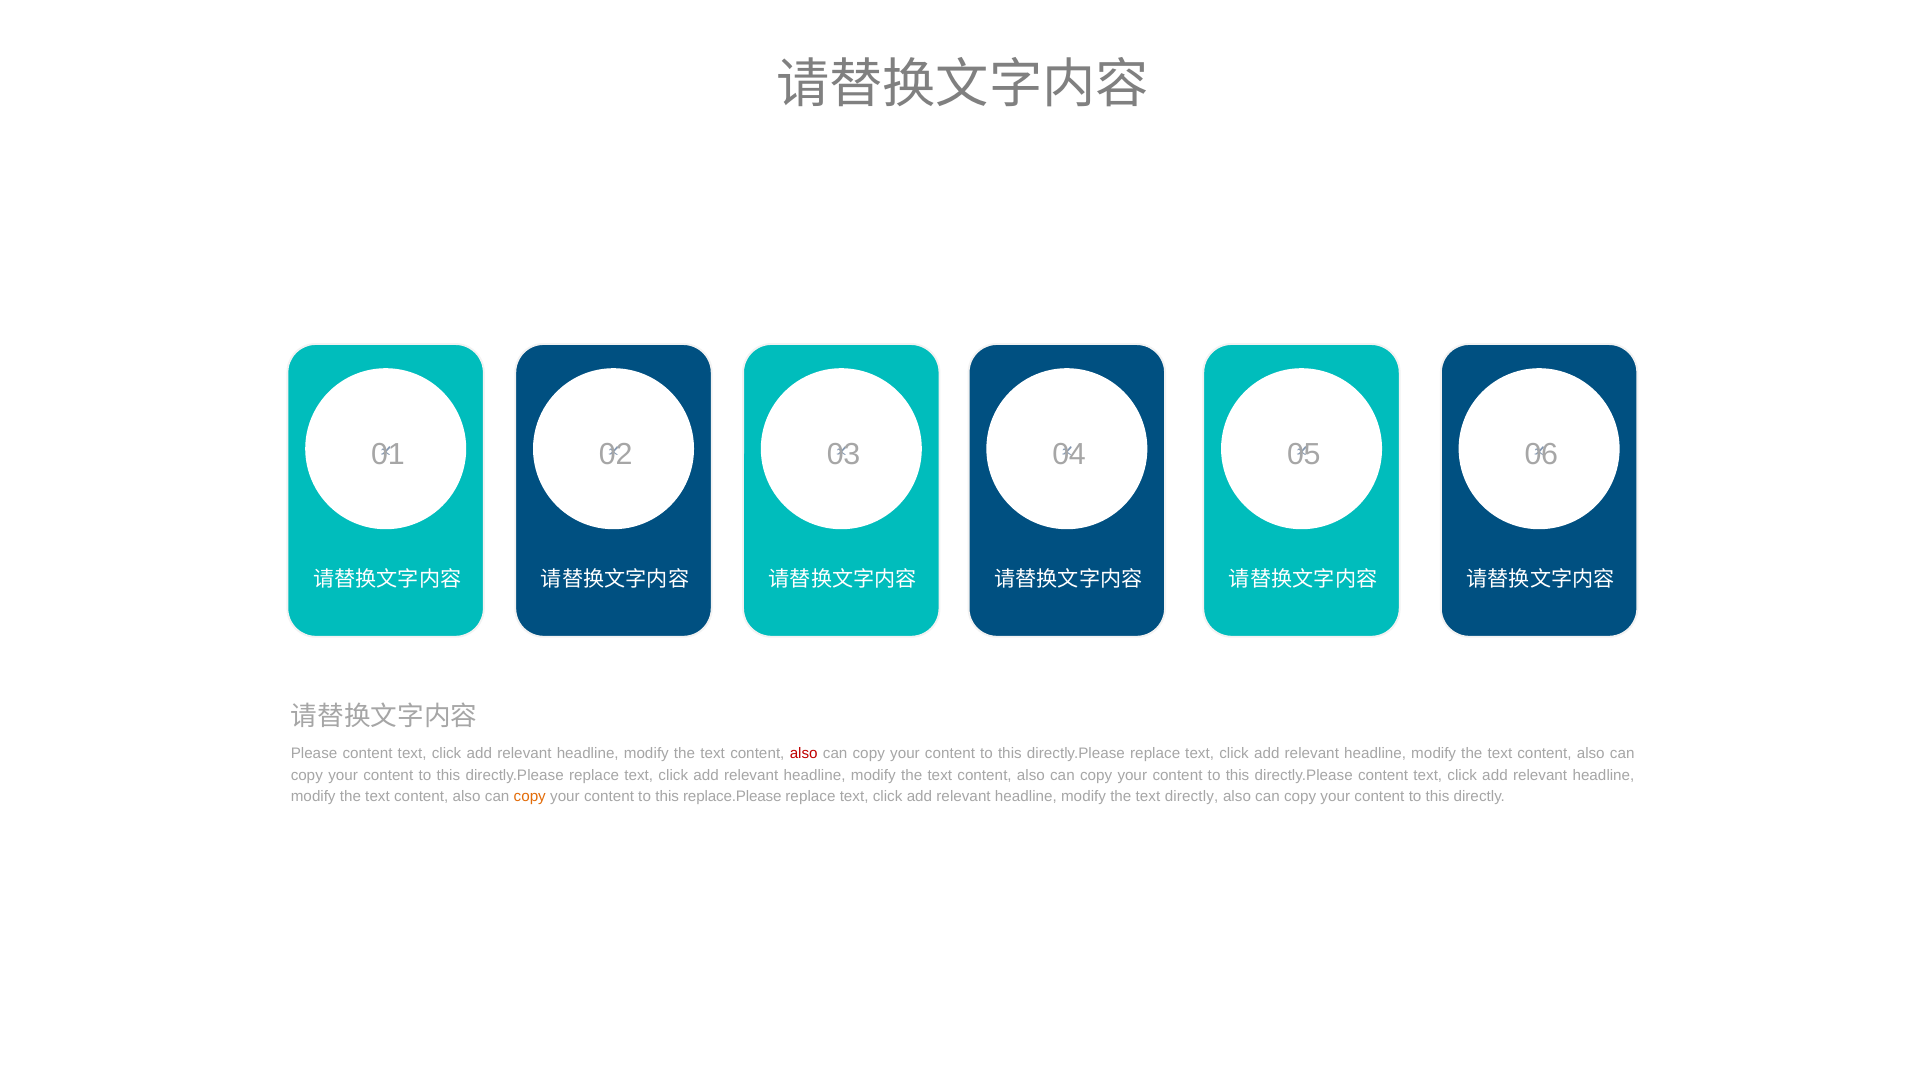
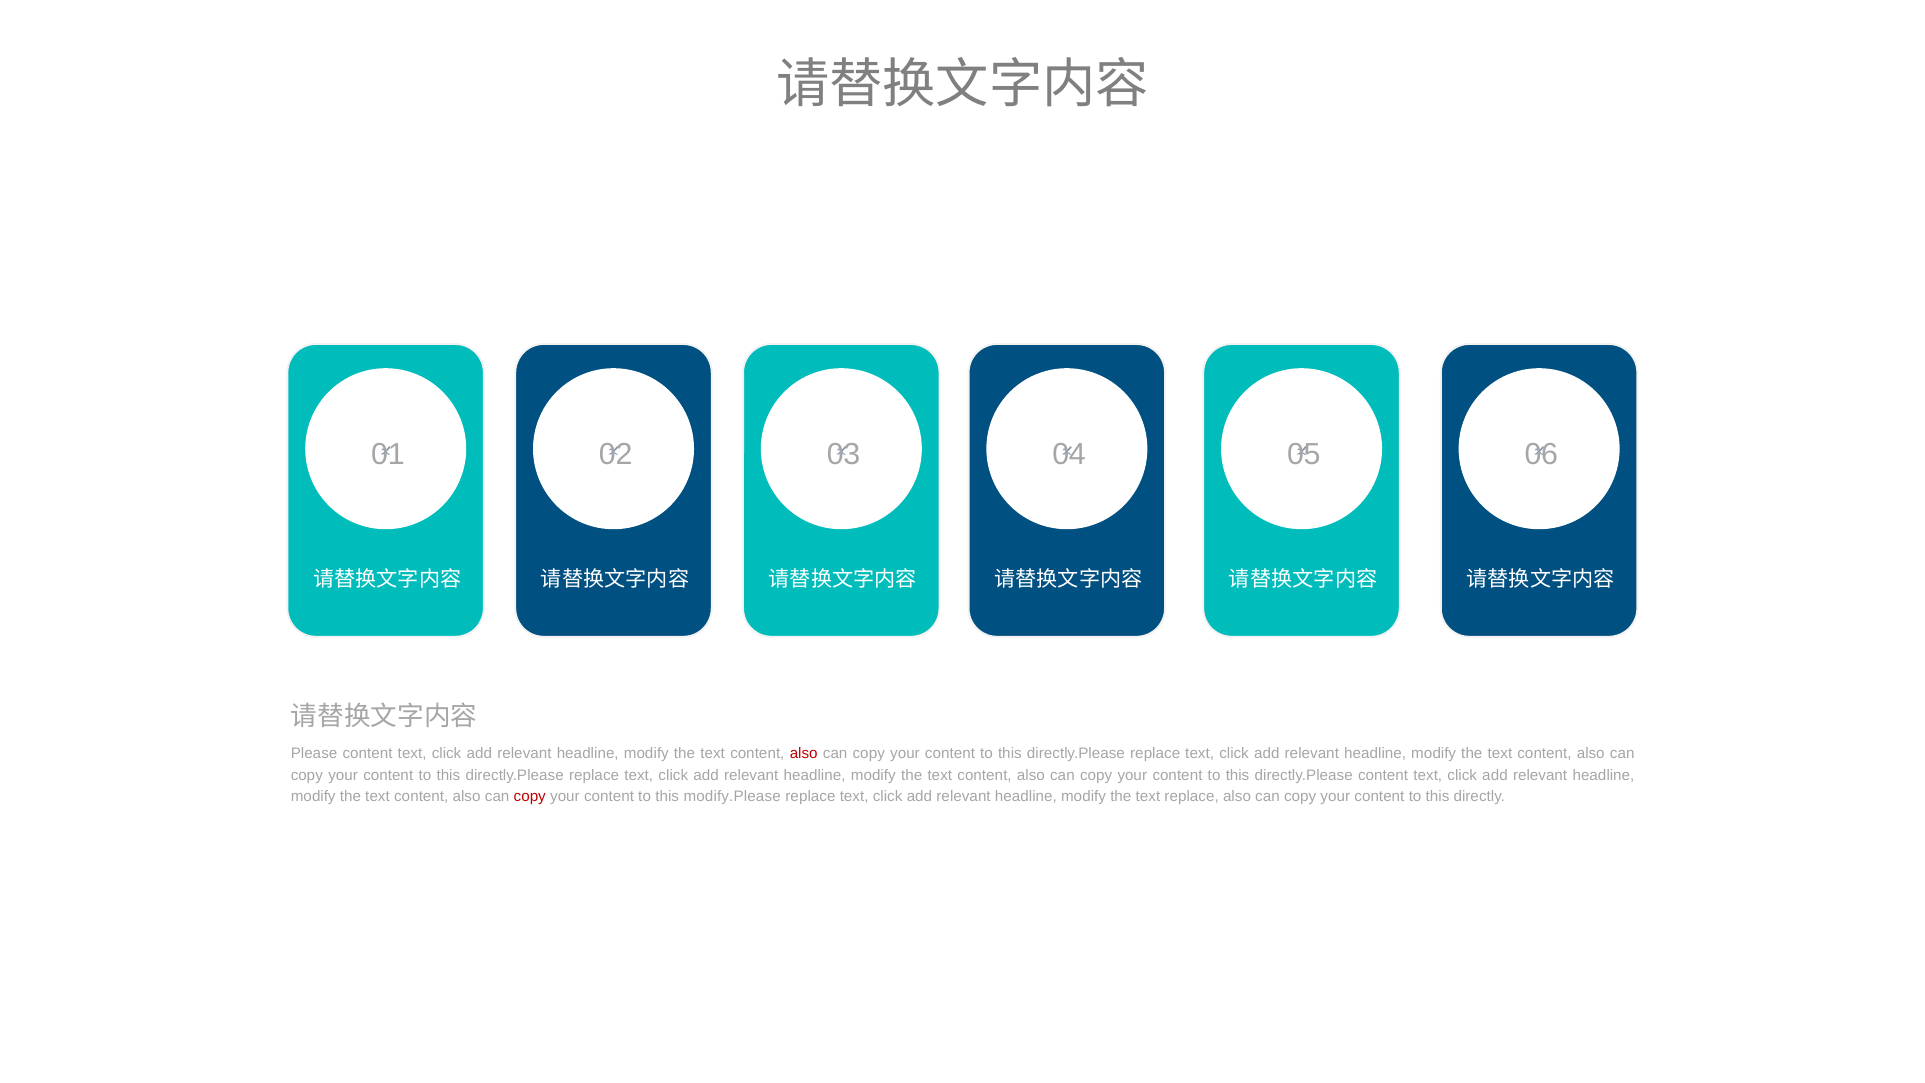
copy at (530, 797) colour: orange -> red
replace.Please: replace.Please -> modify.Please
text directly: directly -> replace
